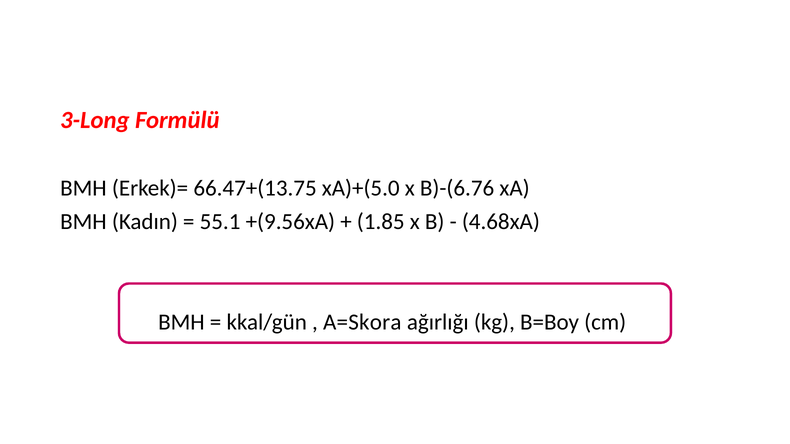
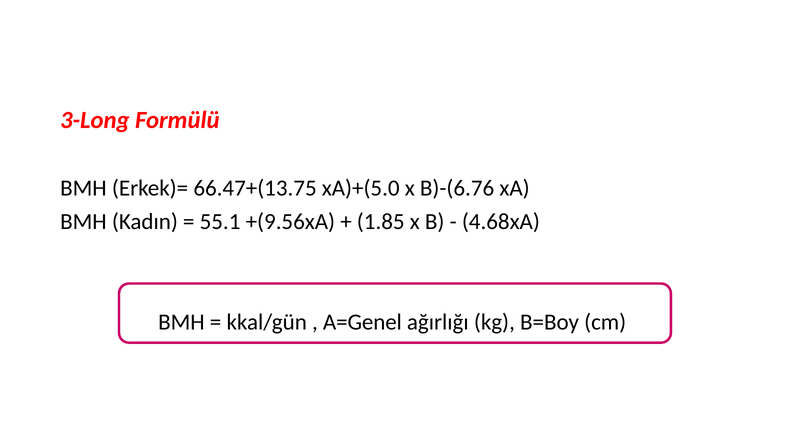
A=Skora: A=Skora -> A=Genel
